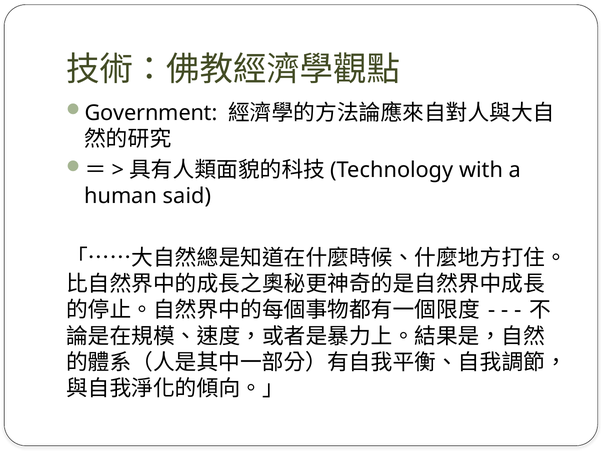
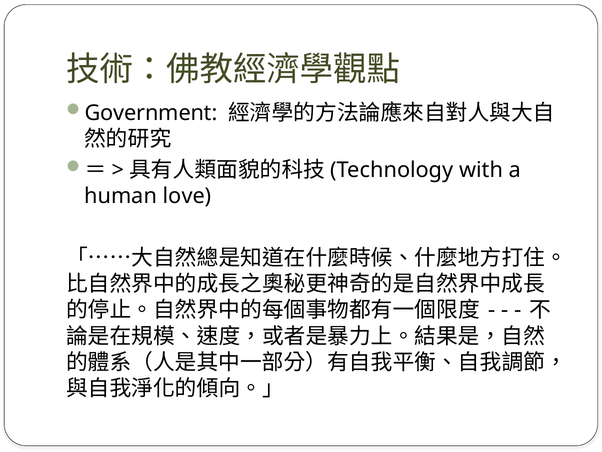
said: said -> love
